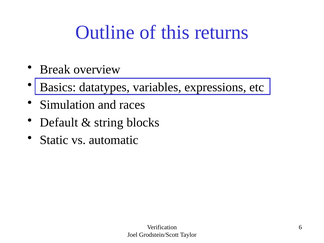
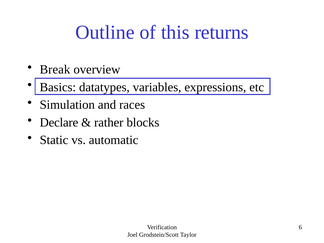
Default: Default -> Declare
string: string -> rather
